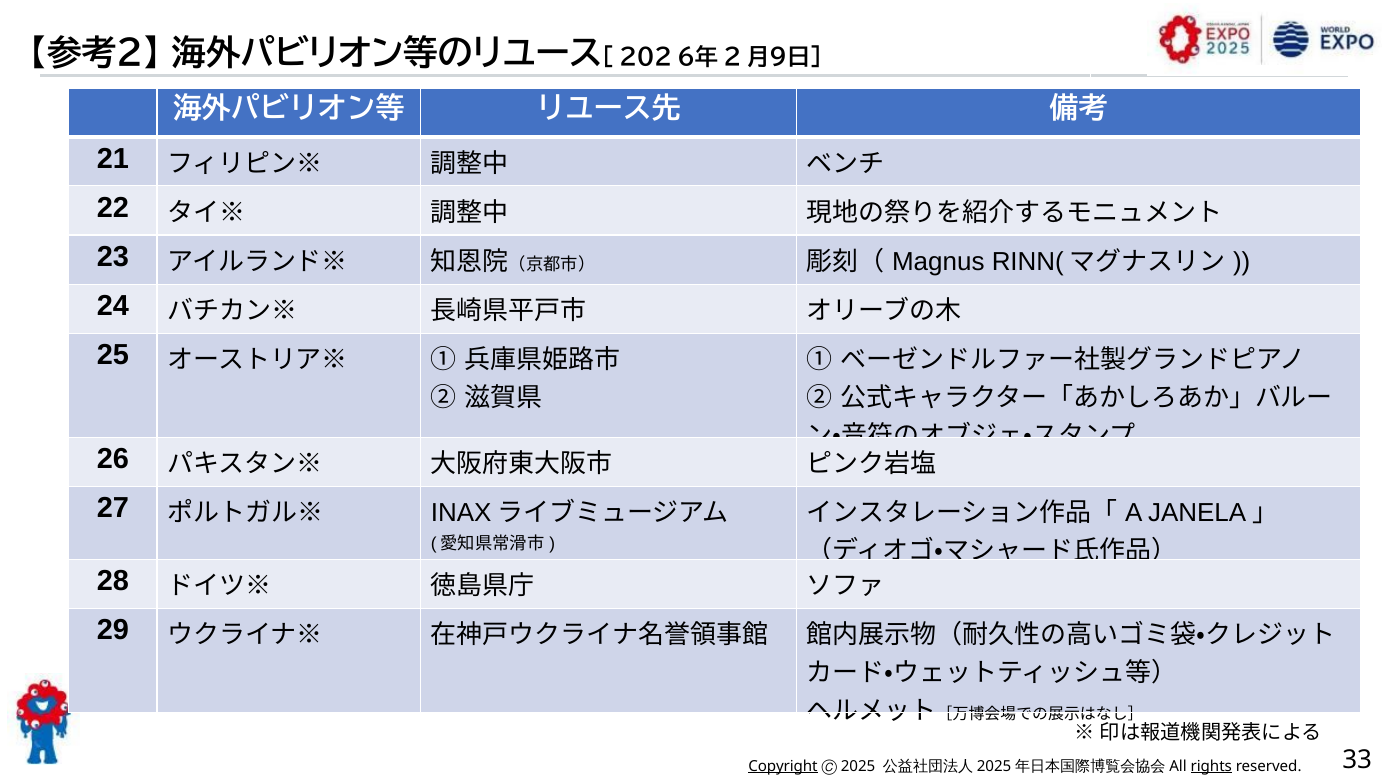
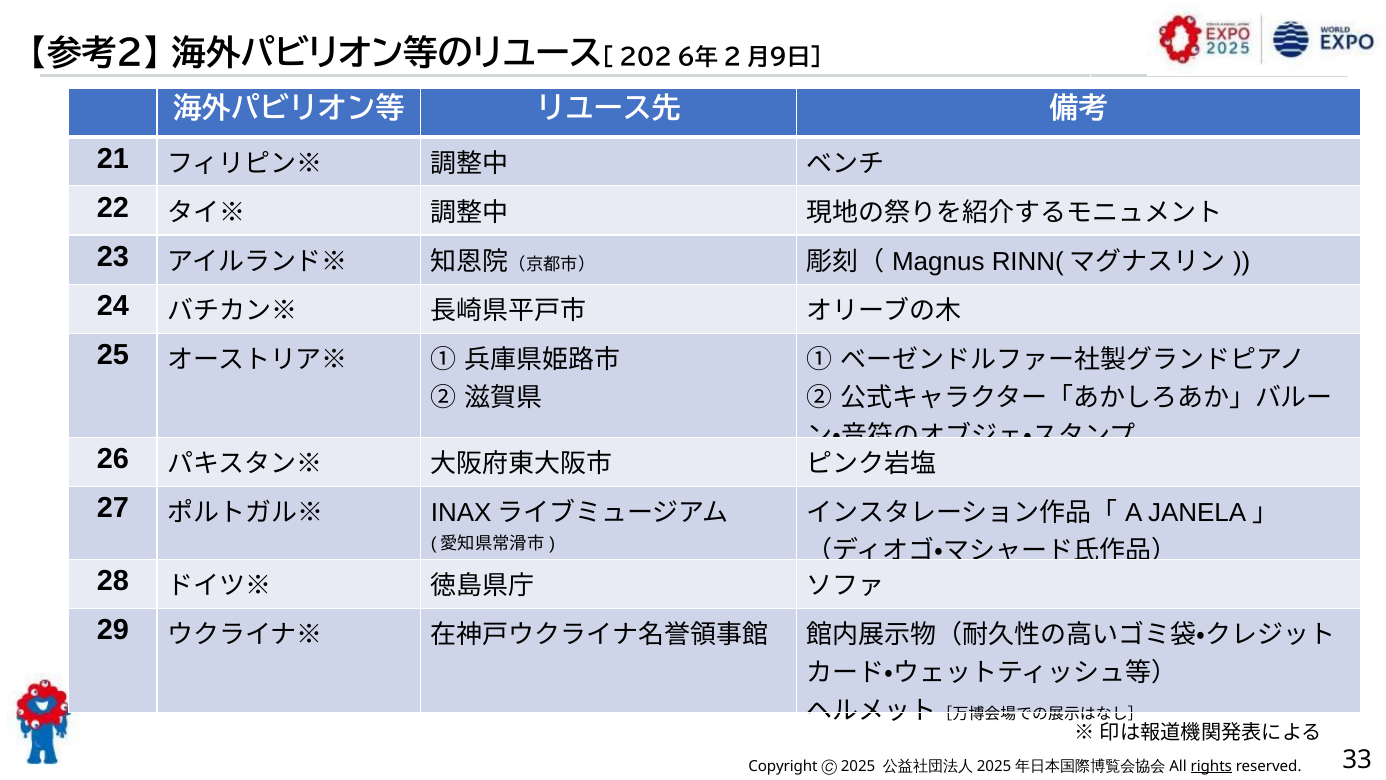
Copyright underline: present -> none
